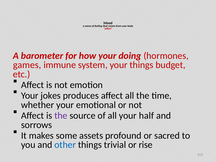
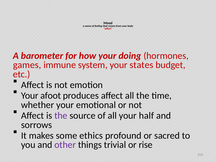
your things: things -> states
jokes: jokes -> afoot
assets: assets -> ethics
other colour: blue -> purple
